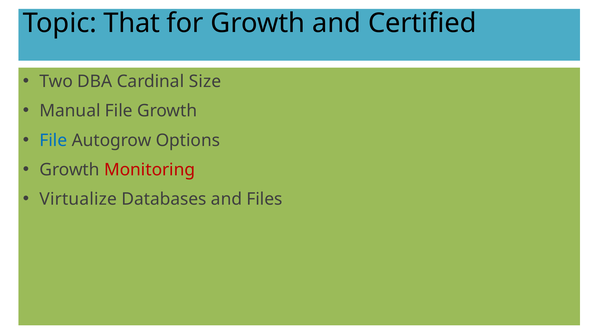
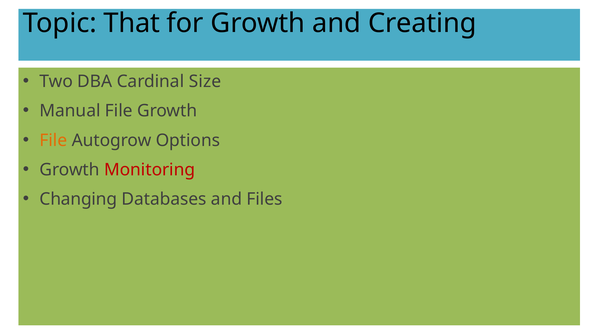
Certified: Certified -> Creating
File at (53, 140) colour: blue -> orange
Virtualize: Virtualize -> Changing
